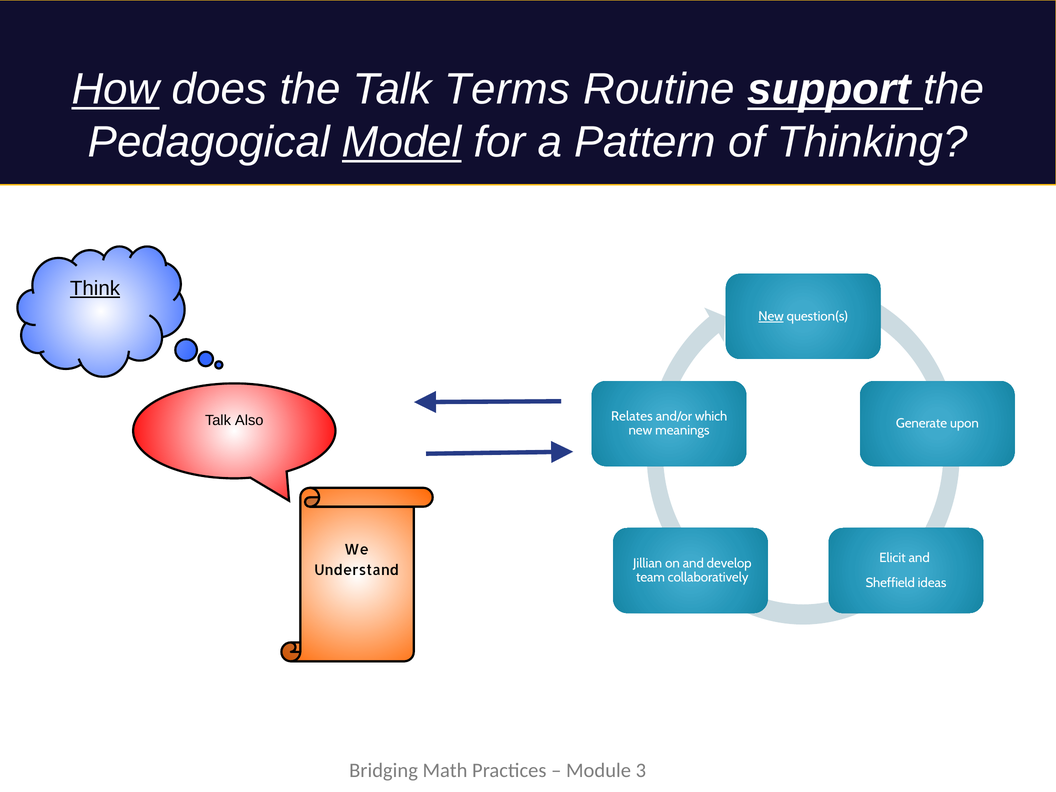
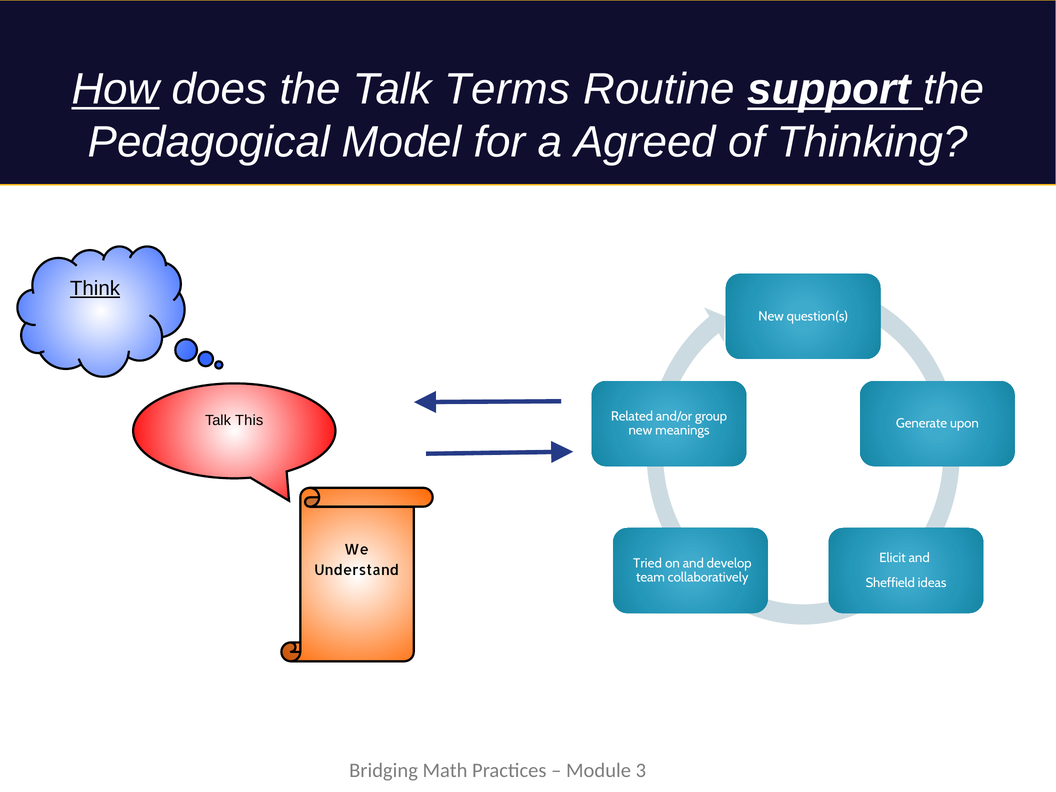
Model underline: present -> none
Pattern: Pattern -> Agreed
New at (771, 316) underline: present -> none
Relates: Relates -> Related
which: which -> group
Also: Also -> This
Jillian: Jillian -> Tried
